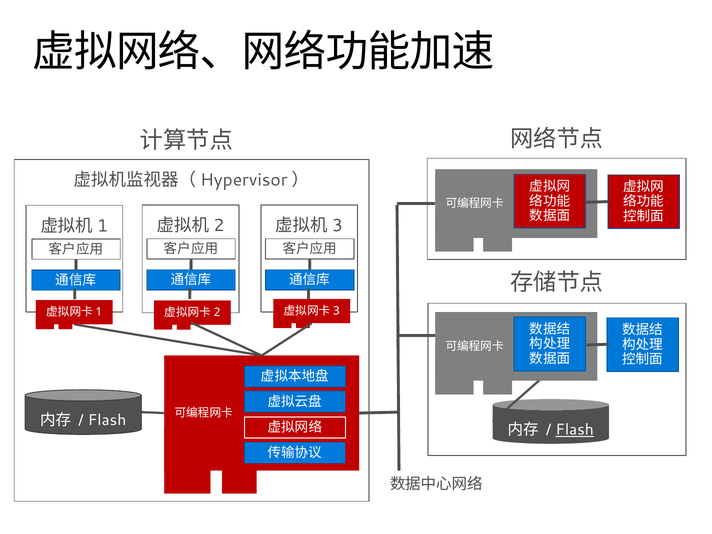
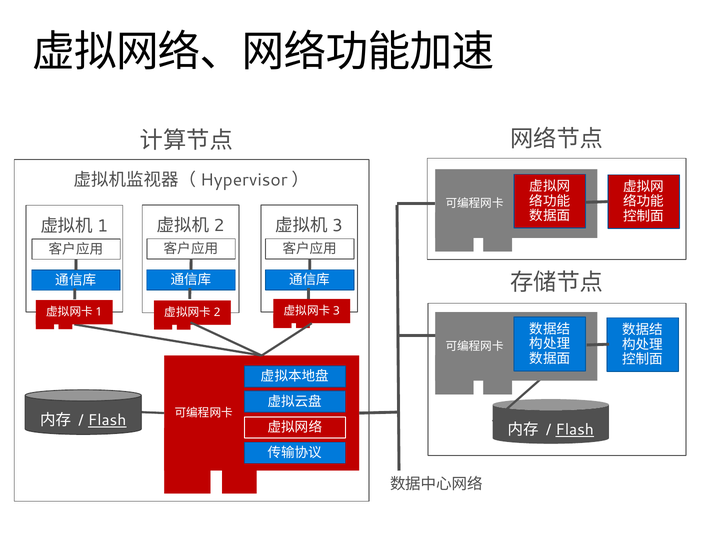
Flash at (107, 420) underline: none -> present
